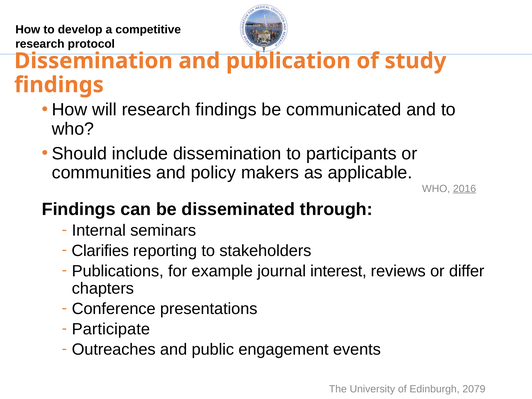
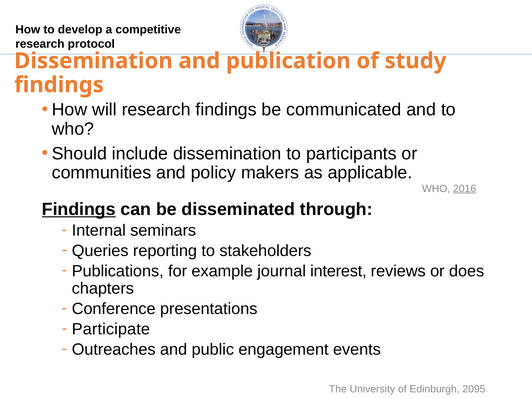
Findings at (79, 209) underline: none -> present
Clarifies: Clarifies -> Queries
differ: differ -> does
2079: 2079 -> 2095
